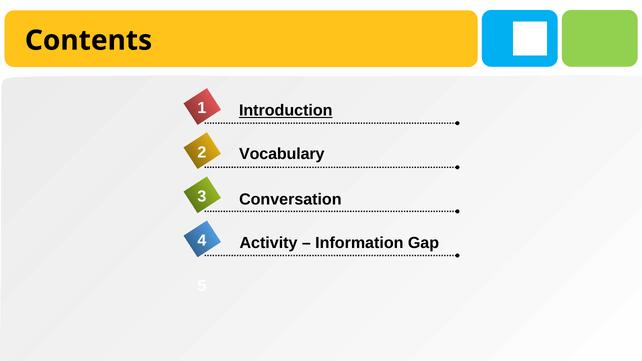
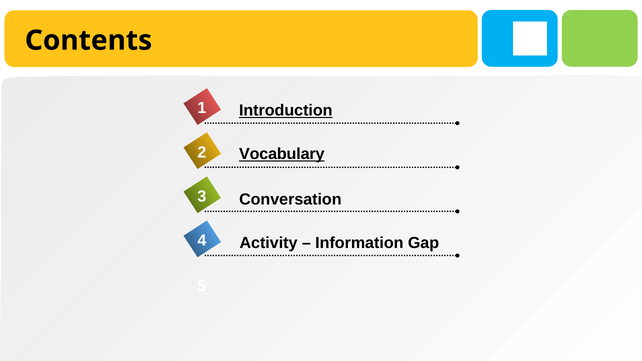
Vocabulary underline: none -> present
